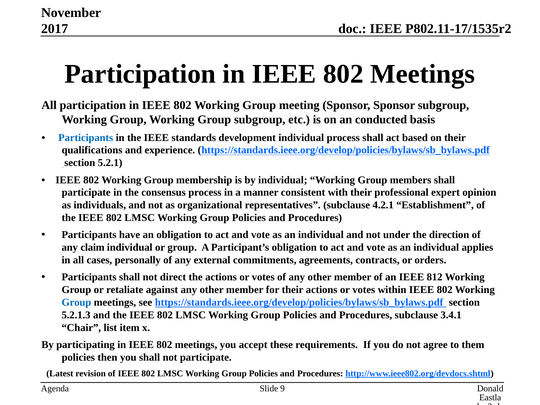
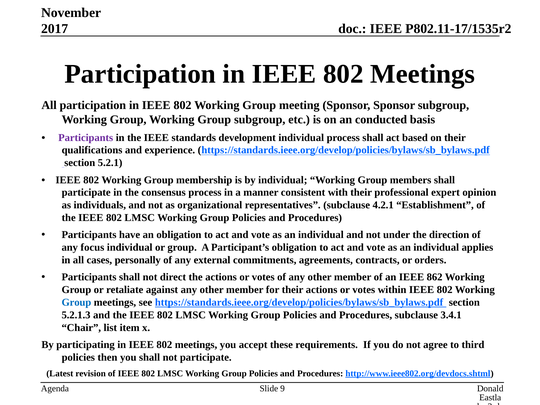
Participants at (86, 138) colour: blue -> purple
claim: claim -> focus
812: 812 -> 862
them: them -> third
